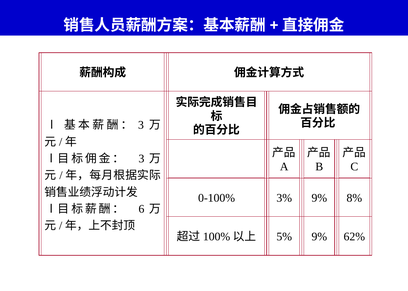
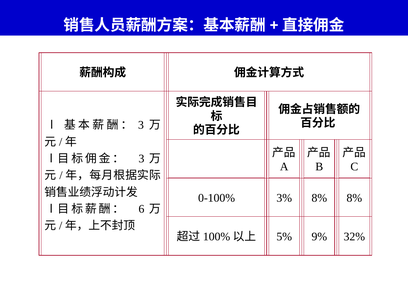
3% 9%: 9% -> 8%
62%: 62% -> 32%
